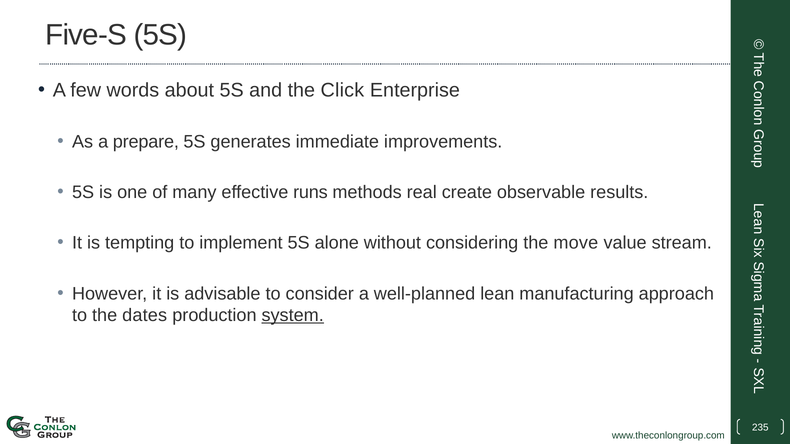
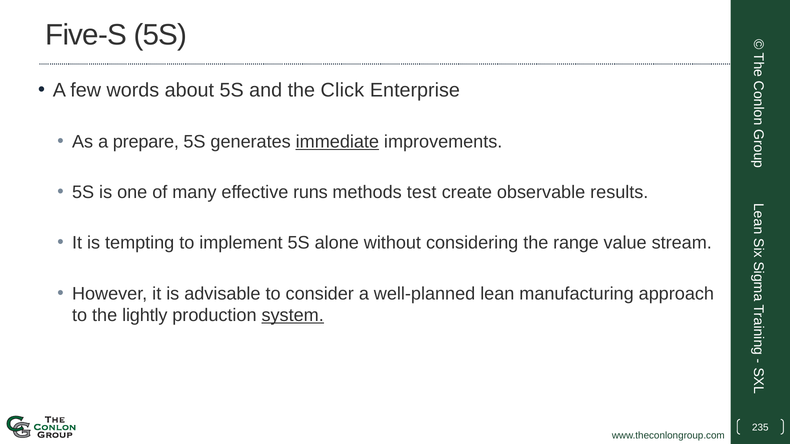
immediate underline: none -> present
real: real -> test
move: move -> range
dates: dates -> lightly
